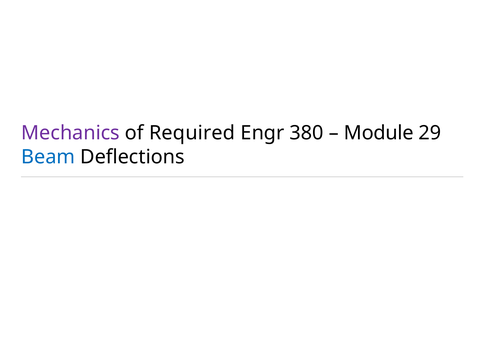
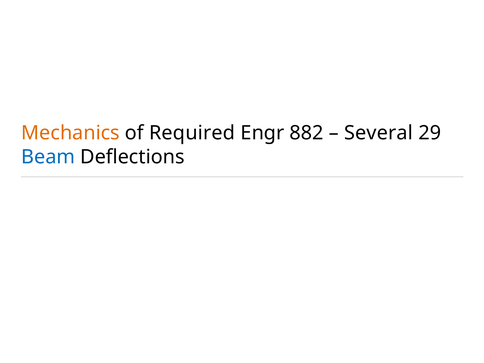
Mechanics colour: purple -> orange
380: 380 -> 882
Module: Module -> Several
